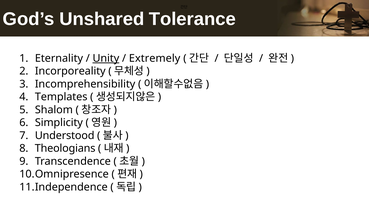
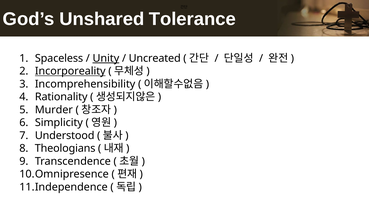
Eternality: Eternality -> Spaceless
Extremely: Extremely -> Uncreated
Incorporeality underline: none -> present
Templates: Templates -> Rationality
Shalom: Shalom -> Murder
